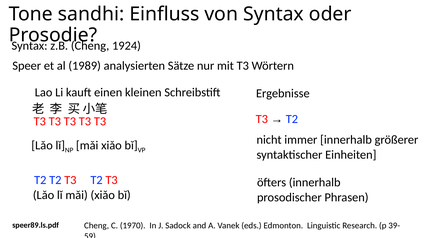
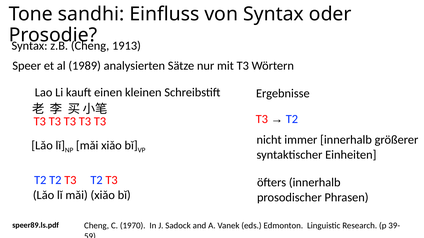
1924: 1924 -> 1913
